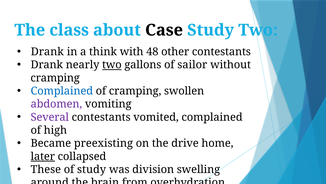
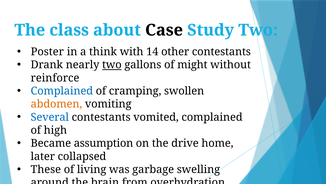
Drank at (47, 52): Drank -> Poster
48: 48 -> 14
sailor: sailor -> might
cramping at (55, 78): cramping -> reinforce
abdomen colour: purple -> orange
Several colour: purple -> blue
preexisting: preexisting -> assumption
later underline: present -> none
of study: study -> living
division: division -> garbage
